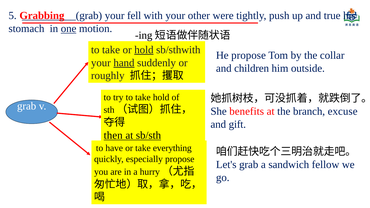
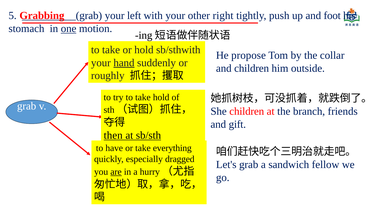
fell: fell -> left
were: were -> right
true: true -> foot
hold at (144, 50) underline: present -> none
She benefits: benefits -> children
excuse: excuse -> friends
especially propose: propose -> dragged
are underline: none -> present
